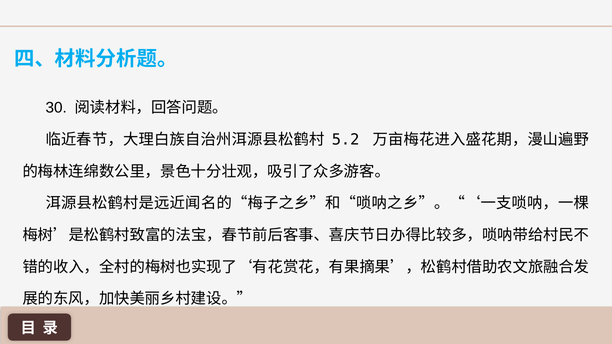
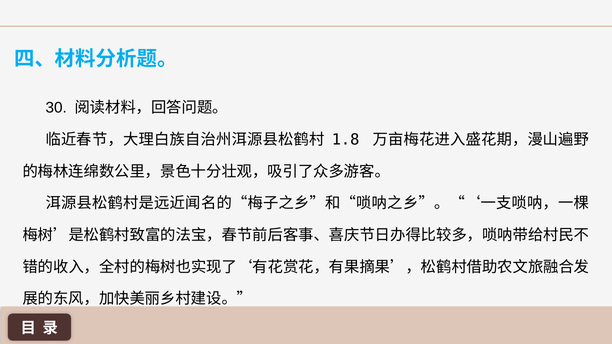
5.2: 5.2 -> 1.8
